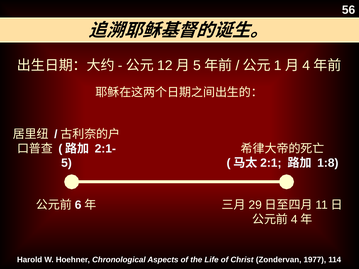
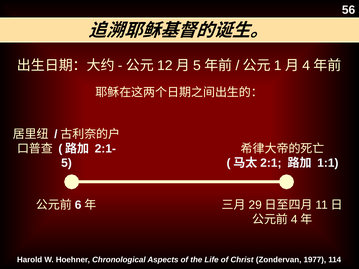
1:8: 1:8 -> 1:1
